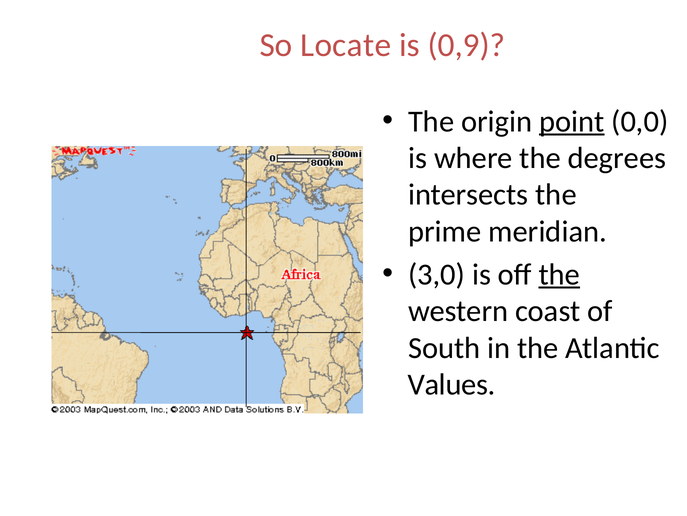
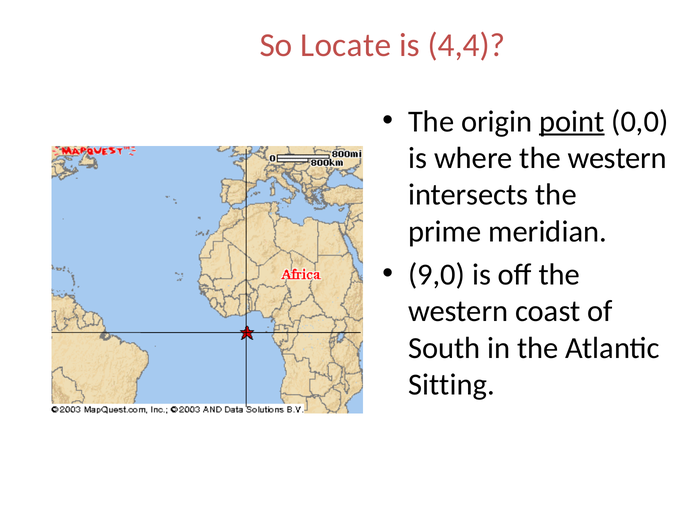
0,9: 0,9 -> 4,4
where the degrees: degrees -> western
3,0: 3,0 -> 9,0
the at (559, 274) underline: present -> none
Values: Values -> Sitting
